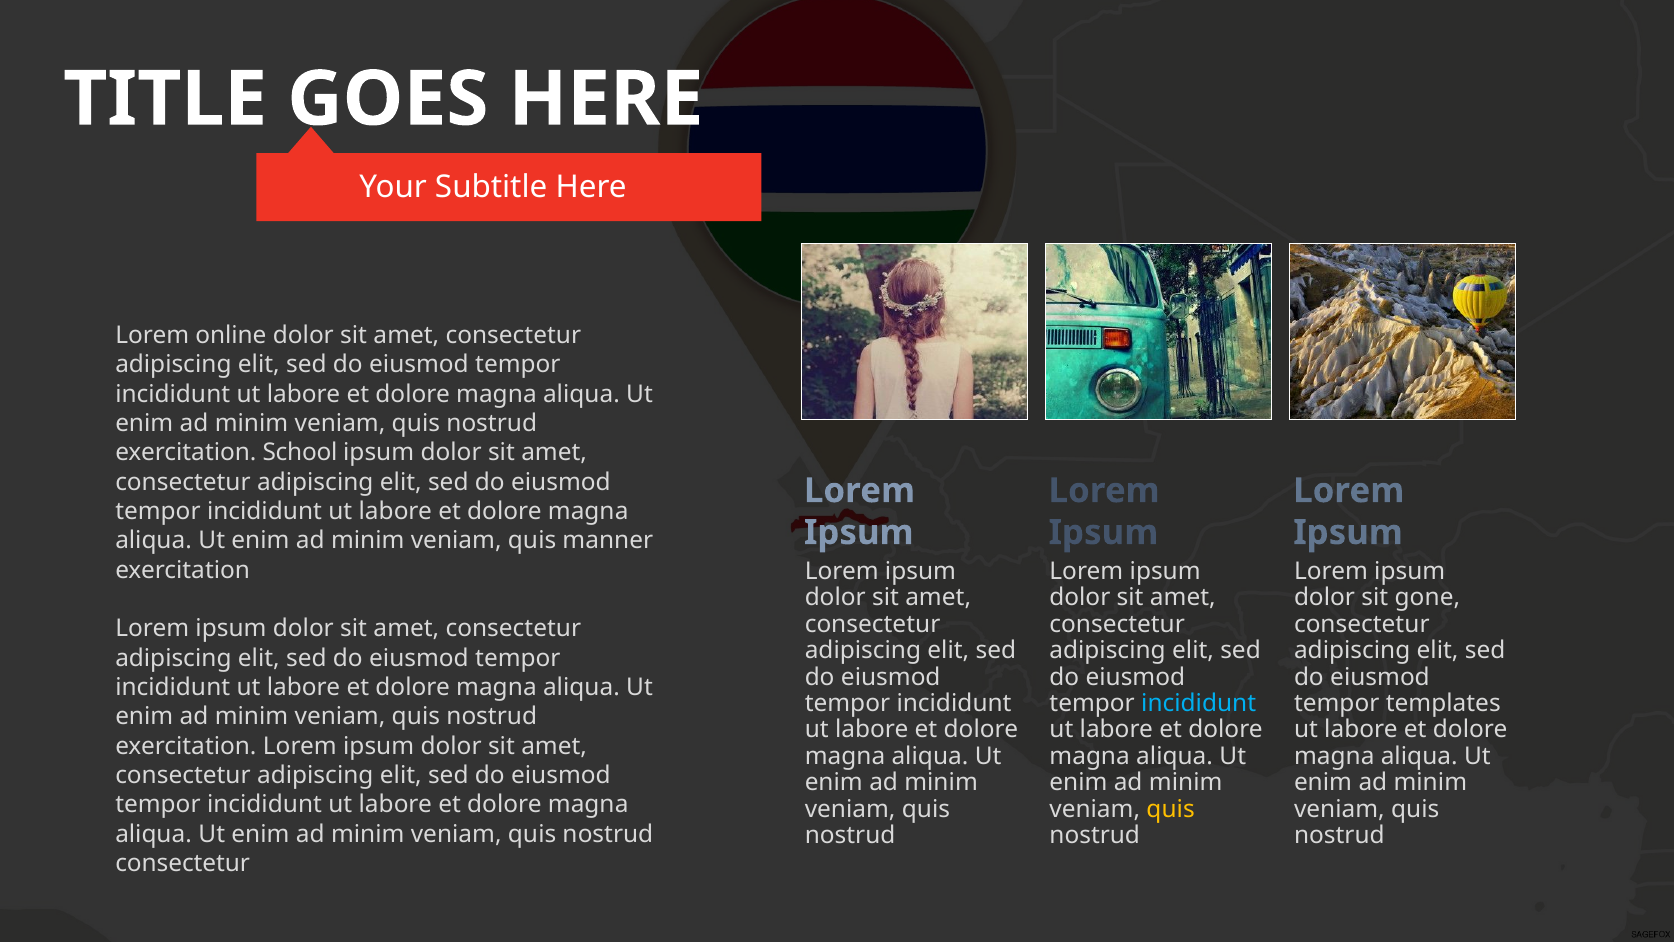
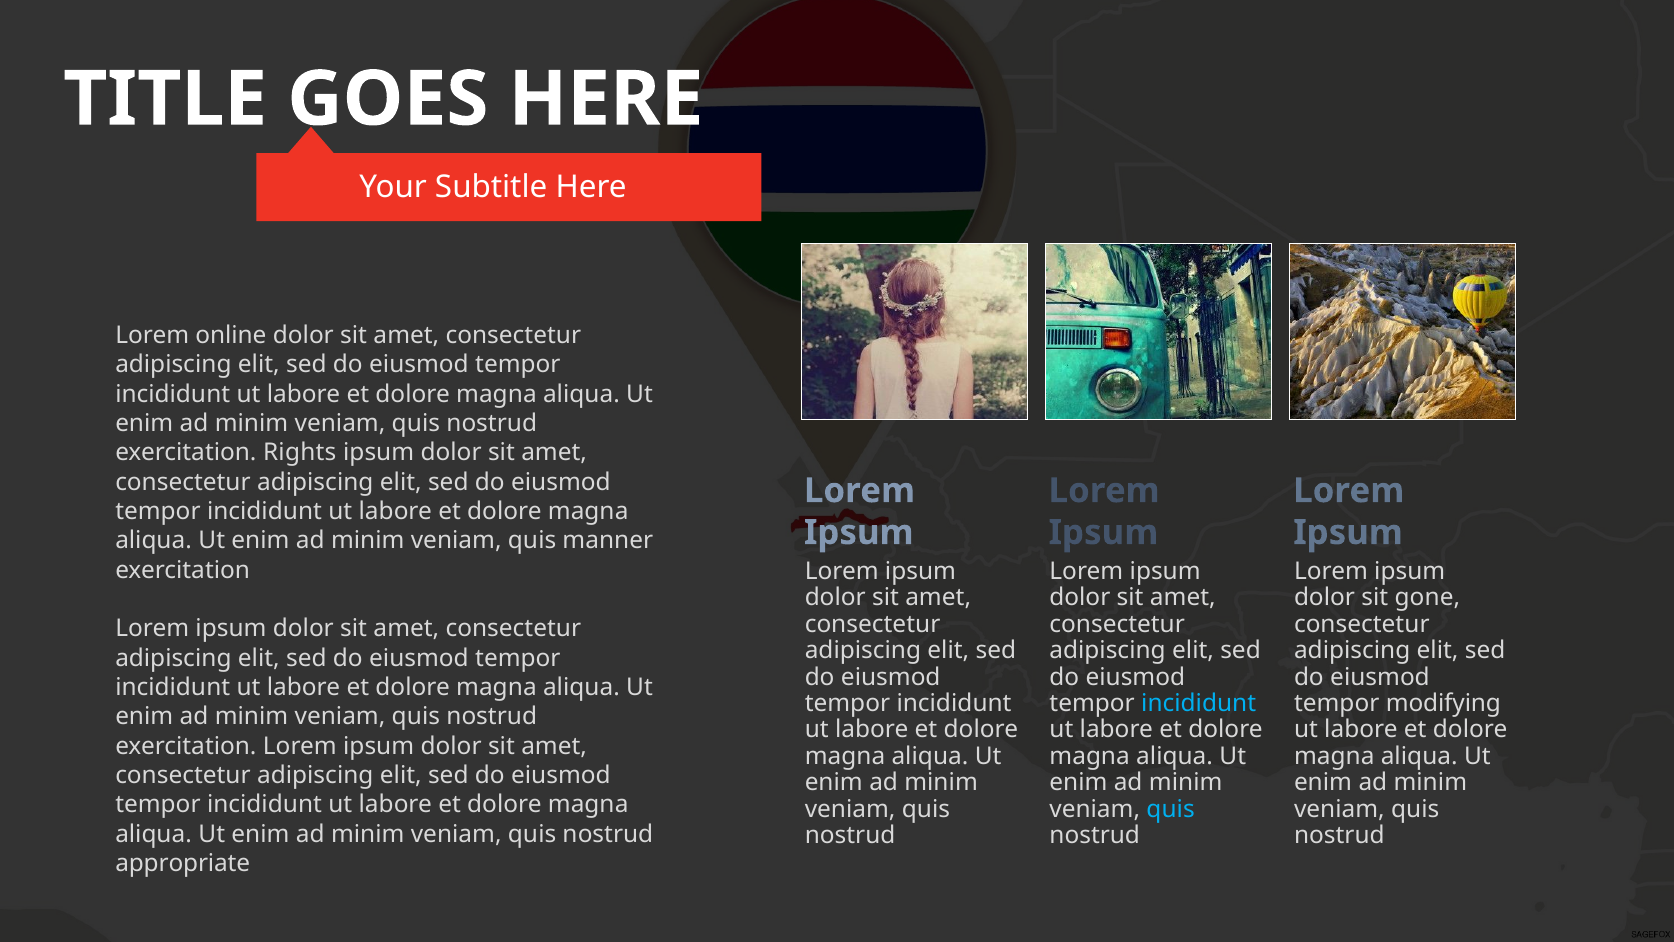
School: School -> Rights
templates: templates -> modifying
quis at (1171, 809) colour: yellow -> light blue
consectetur at (183, 863): consectetur -> appropriate
